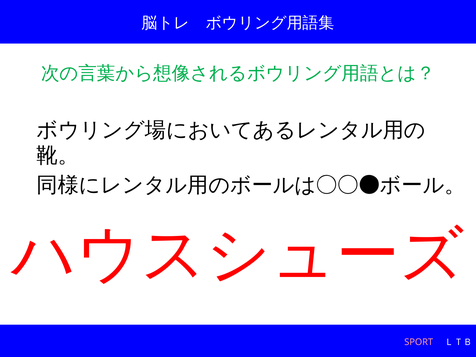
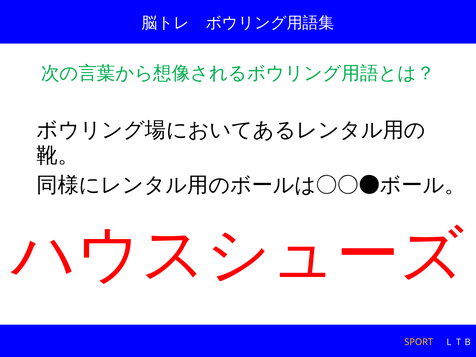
SPORT colour: pink -> yellow
